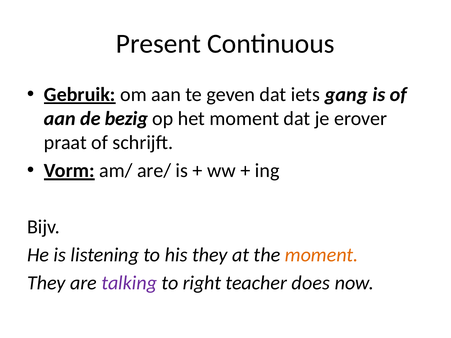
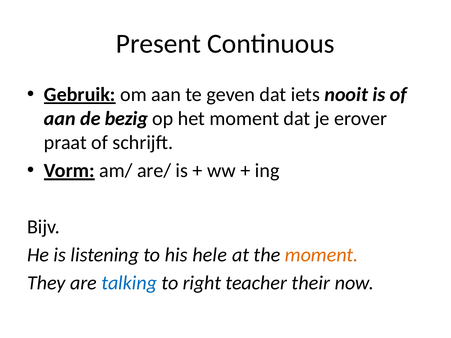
gang: gang -> nooit
his they: they -> hele
talking colour: purple -> blue
does: does -> their
